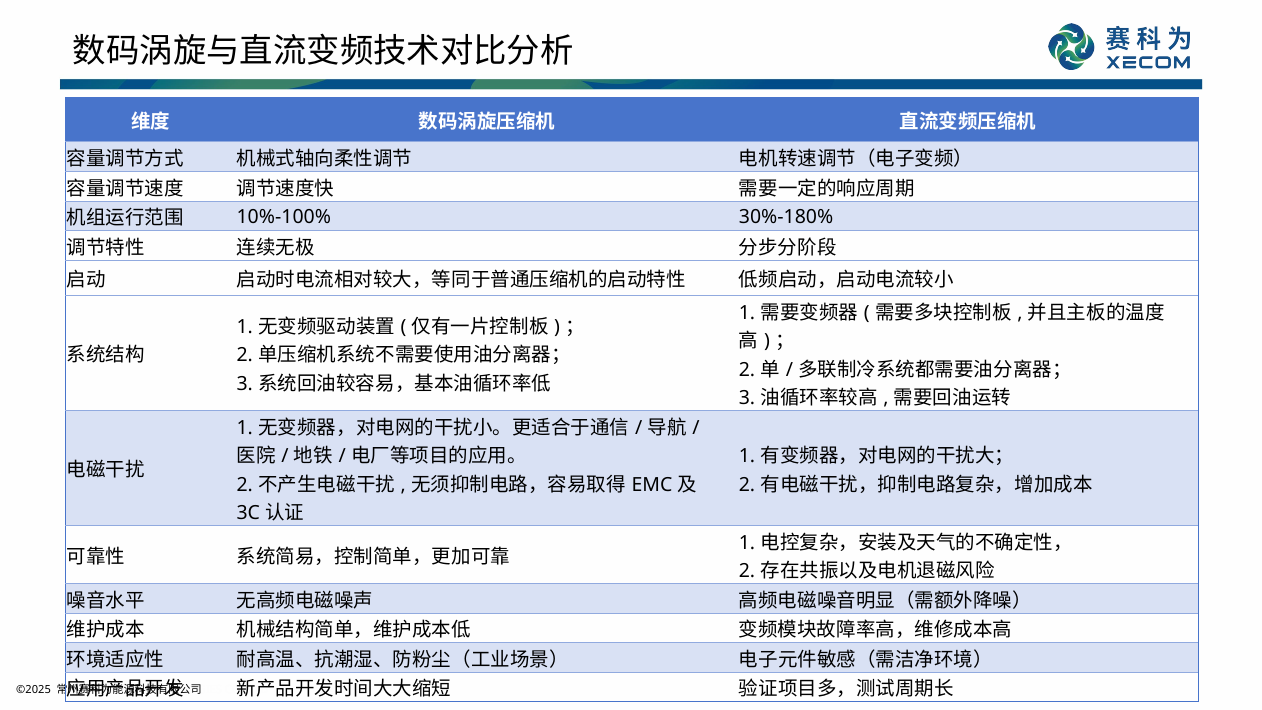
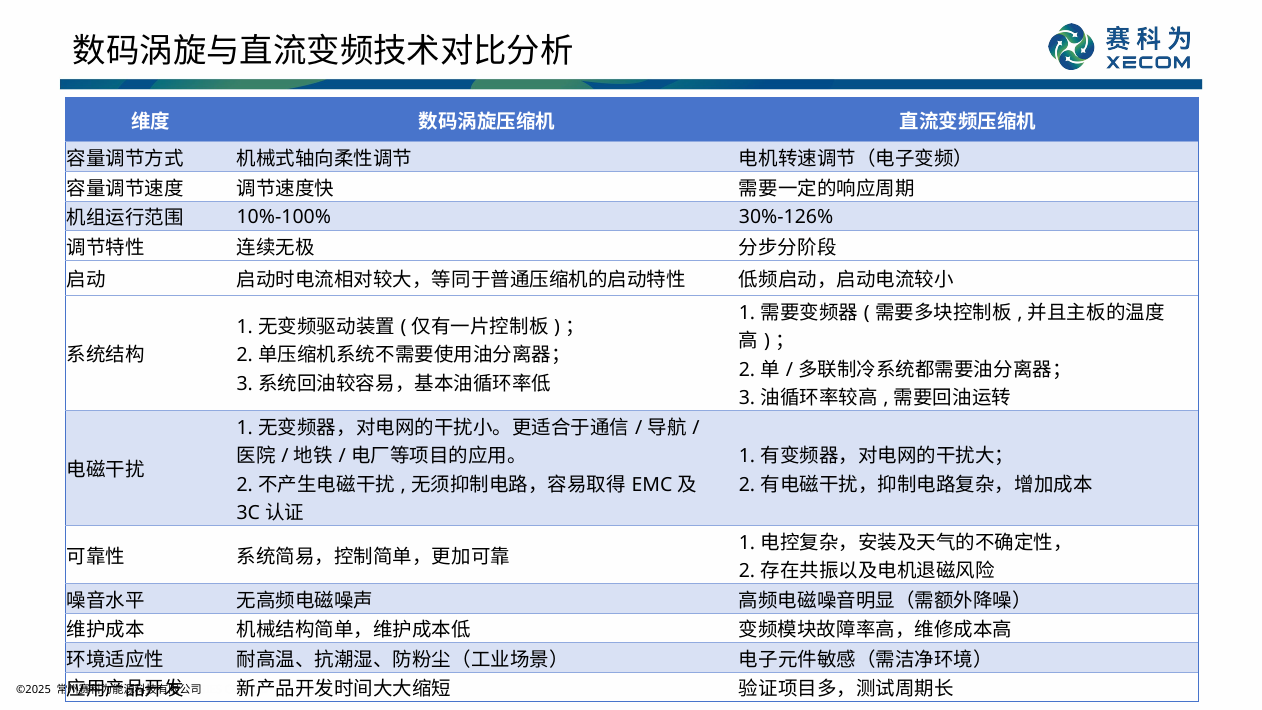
30%-180%: 30%-180% -> 30%-126%
